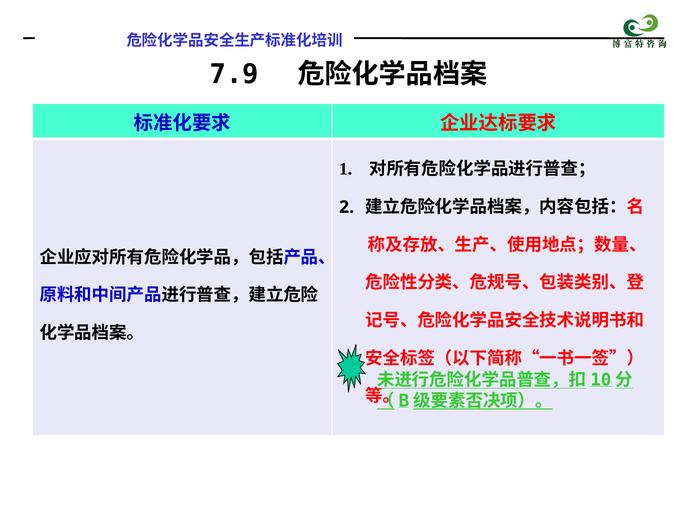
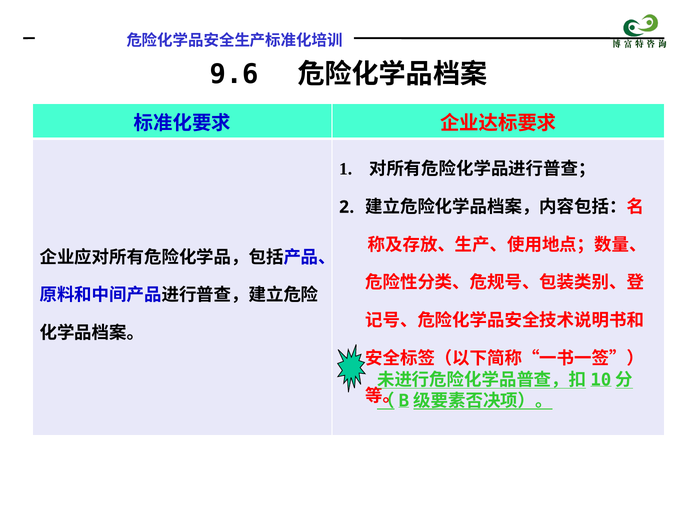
7.9: 7.9 -> 9.6
